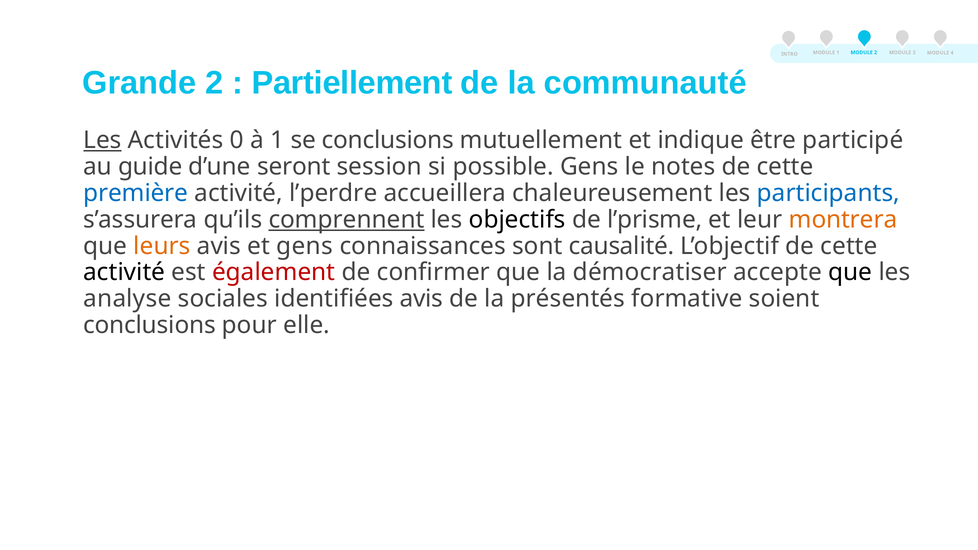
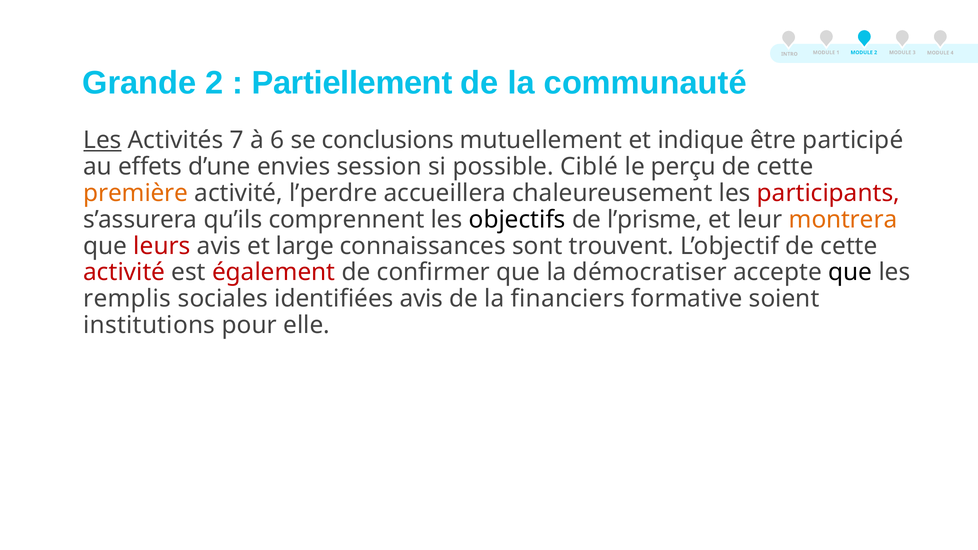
0: 0 -> 7
à 1: 1 -> 6
guide: guide -> effets
seront: seront -> envies
possible Gens: Gens -> Ciblé
notes: notes -> perçu
première colour: blue -> orange
participants colour: blue -> red
comprennent underline: present -> none
leurs colour: orange -> red
et gens: gens -> large
causalité: causalité -> trouvent
activité at (124, 272) colour: black -> red
analyse: analyse -> remplis
présentés: présentés -> financiers
conclusions at (150, 325): conclusions -> institutions
